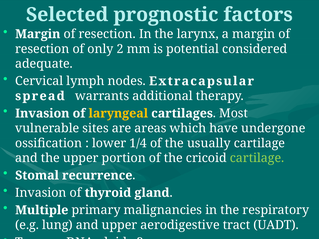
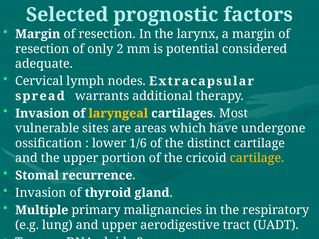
1/4: 1/4 -> 1/6
usually: usually -> distinct
cartilage at (257, 158) colour: light green -> yellow
